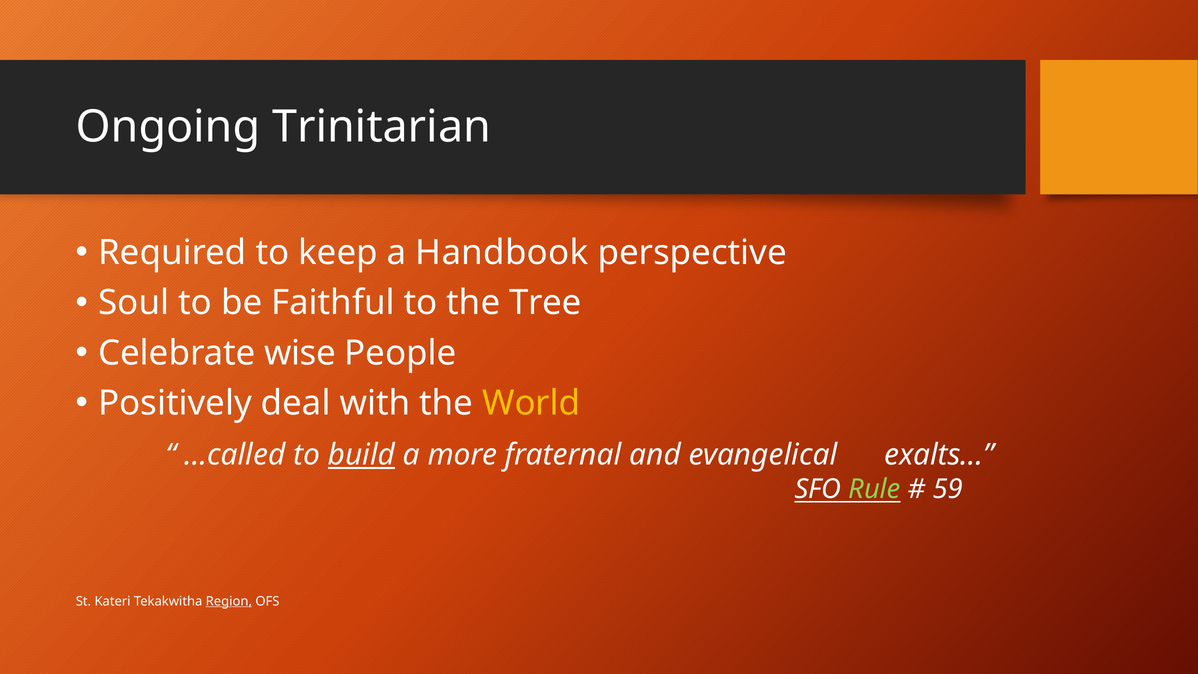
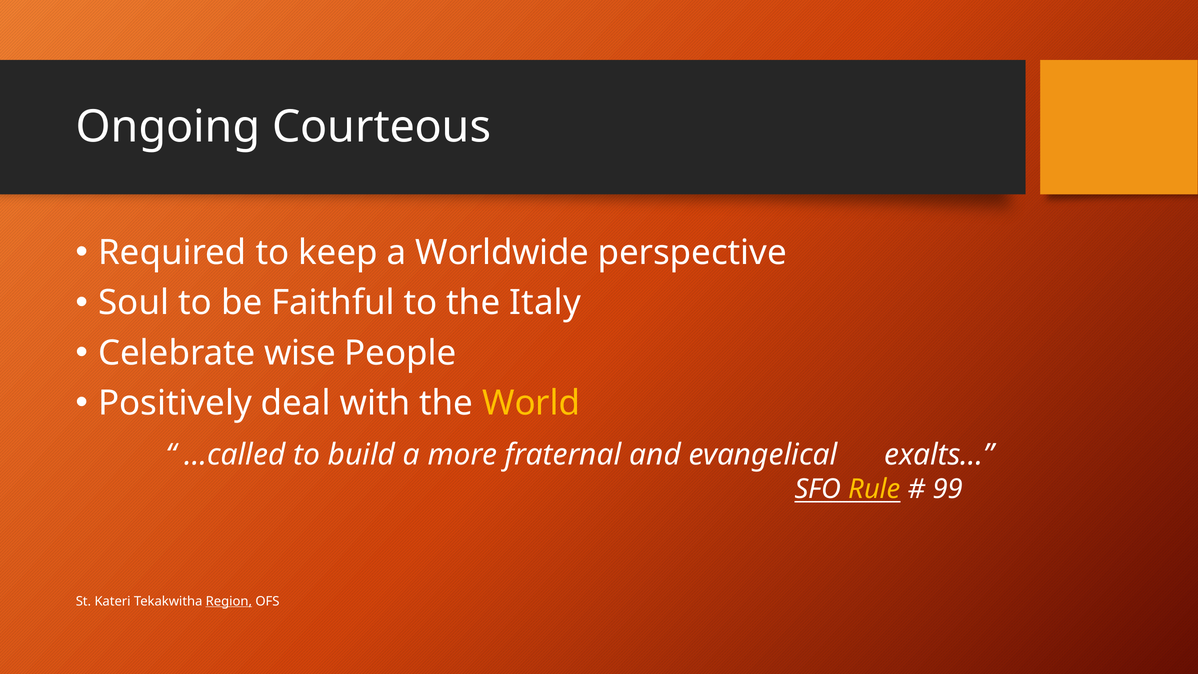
Trinitarian: Trinitarian -> Courteous
Handbook: Handbook -> Worldwide
Tree: Tree -> Italy
build underline: present -> none
Rule colour: light green -> yellow
59: 59 -> 99
